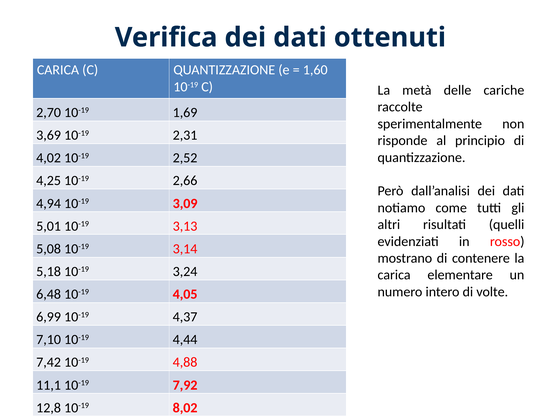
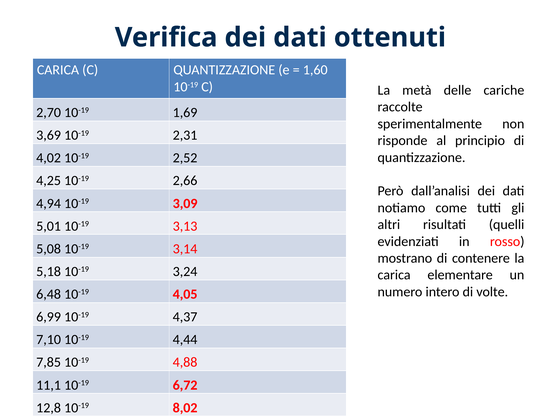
7,42: 7,42 -> 7,85
7,92: 7,92 -> 6,72
